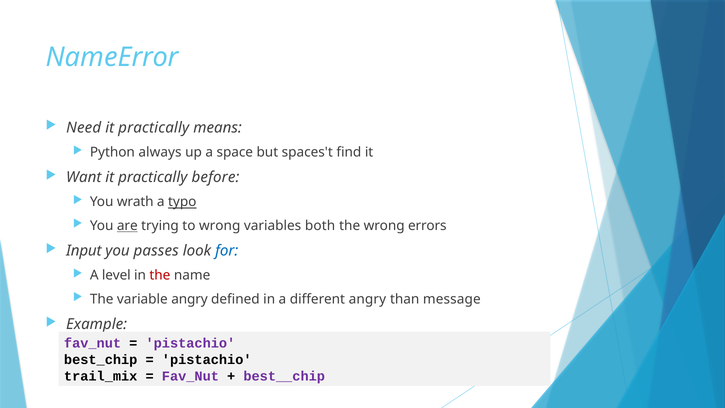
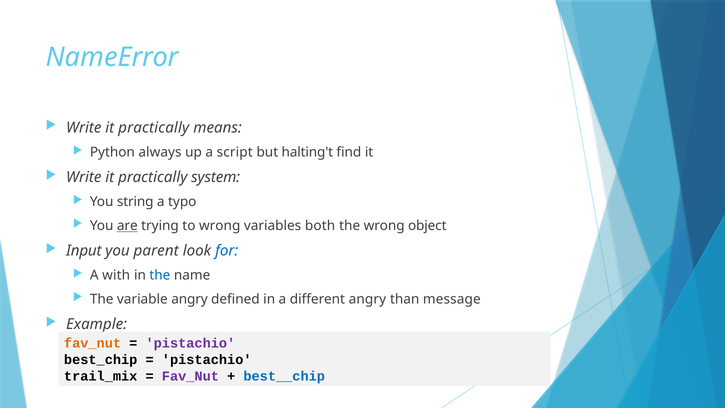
Need at (84, 128): Need -> Write
space: space -> script
spaces't: spaces't -> halting't
Want at (84, 177): Want -> Write
before: before -> system
wrath: wrath -> string
typo underline: present -> none
errors: errors -> object
passes: passes -> parent
level: level -> with
the at (160, 275) colour: red -> blue
fav_nut at (93, 343) colour: purple -> orange
best__chip colour: purple -> blue
